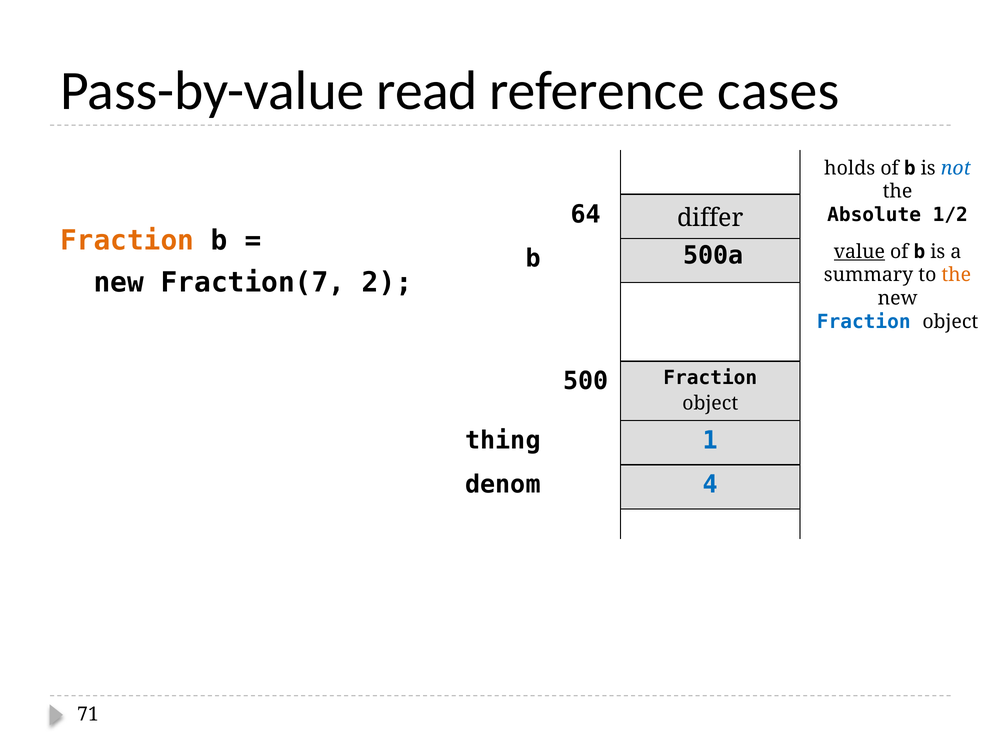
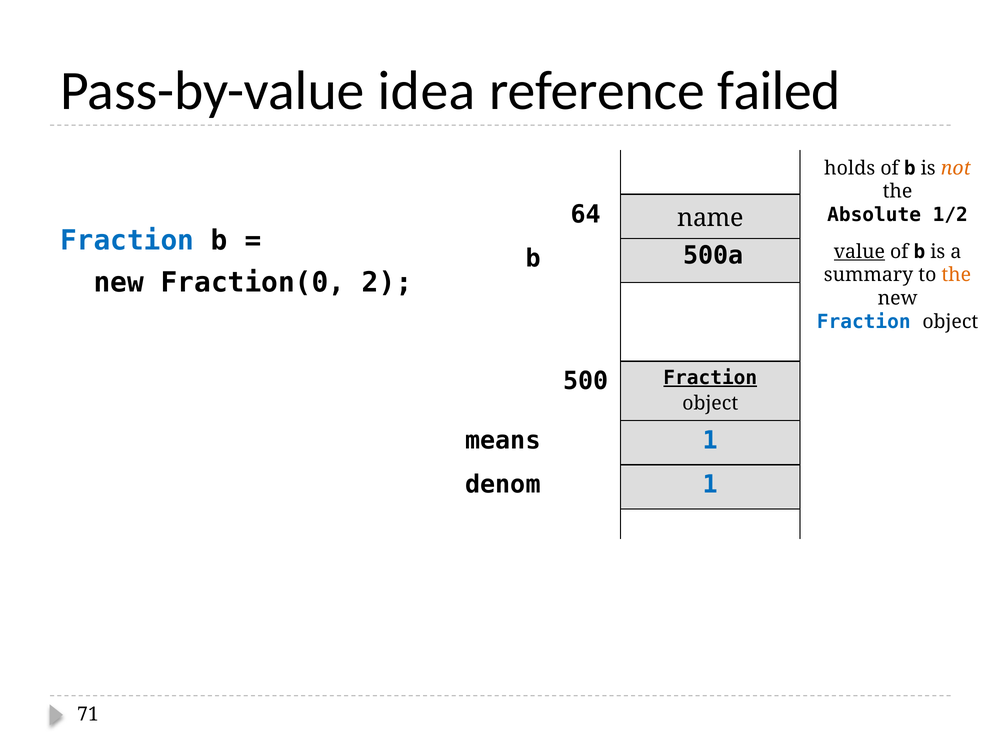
read: read -> idea
cases: cases -> failed
not colour: blue -> orange
differ: differ -> name
Fraction at (127, 241) colour: orange -> blue
Fraction(7: Fraction(7 -> Fraction(0
Fraction at (710, 378) underline: none -> present
thing: thing -> means
denom 4: 4 -> 1
